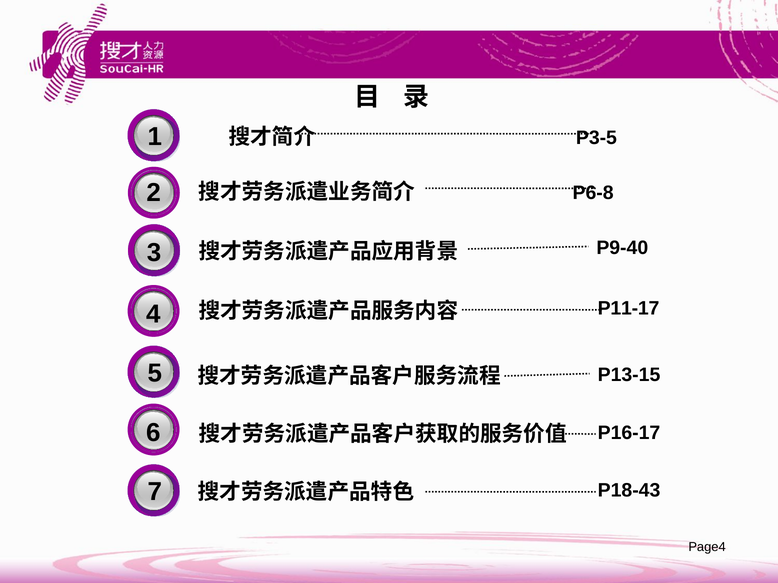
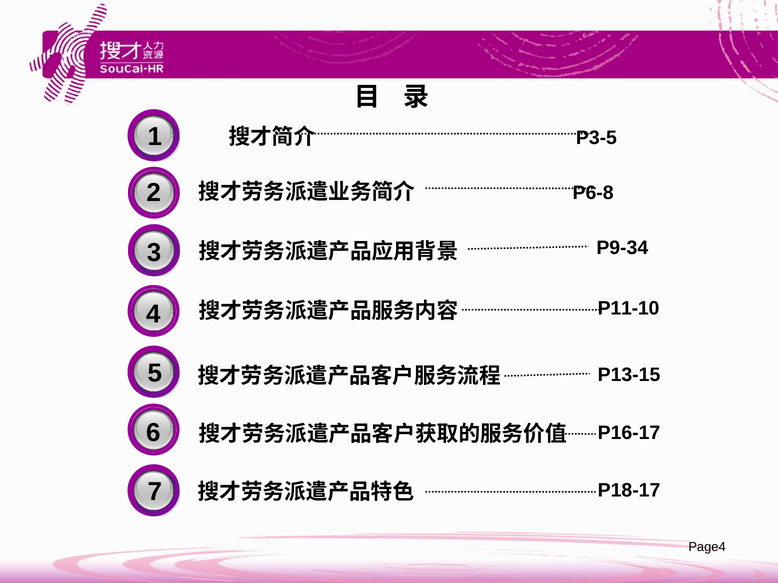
P9-40: P9-40 -> P9-34
P11-17: P11-17 -> P11-10
P18-43: P18-43 -> P18-17
